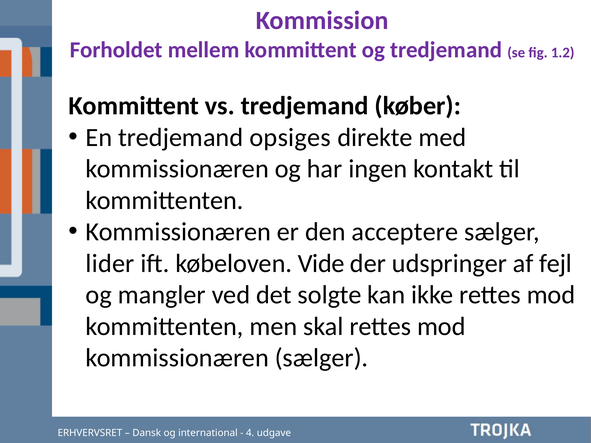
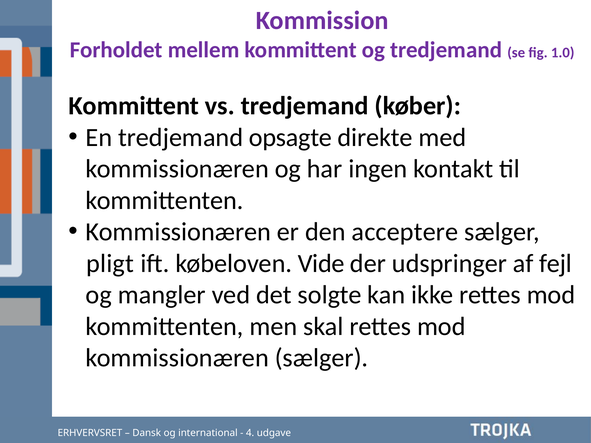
1.2: 1.2 -> 1.0
opsiges: opsiges -> opsagte
lider: lider -> pligt
